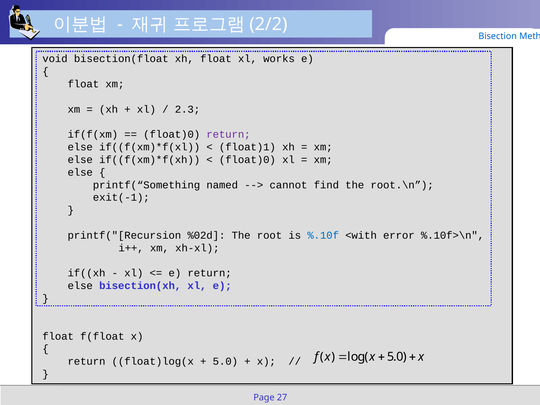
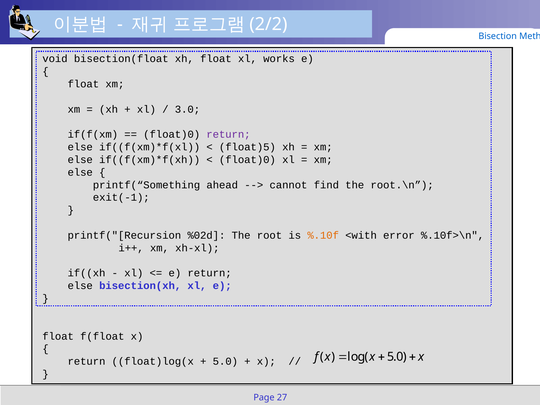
2.3: 2.3 -> 3.0
float)1: float)1 -> float)5
named: named -> ahead
%.10f colour: blue -> orange
